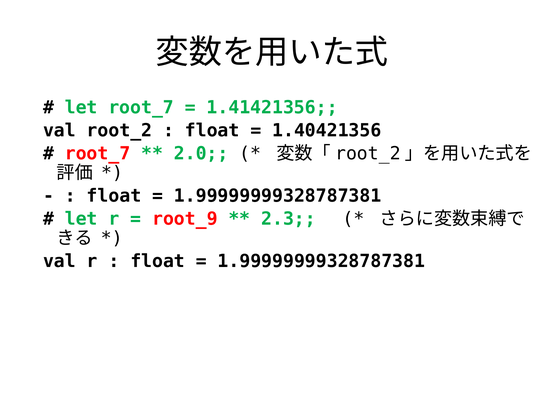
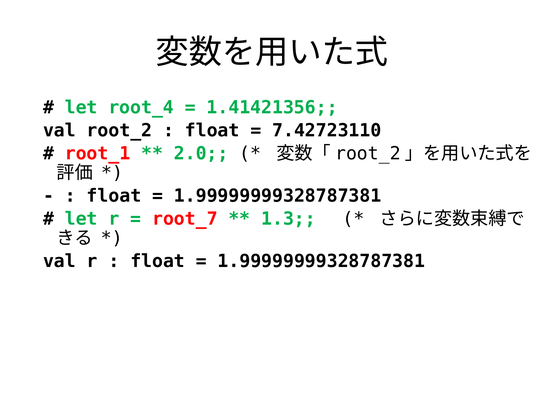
let root_7: root_7 -> root_4
1.40421356: 1.40421356 -> 7.42723110
root_7 at (98, 153): root_7 -> root_1
root_9: root_9 -> root_7
2.3: 2.3 -> 1.3
